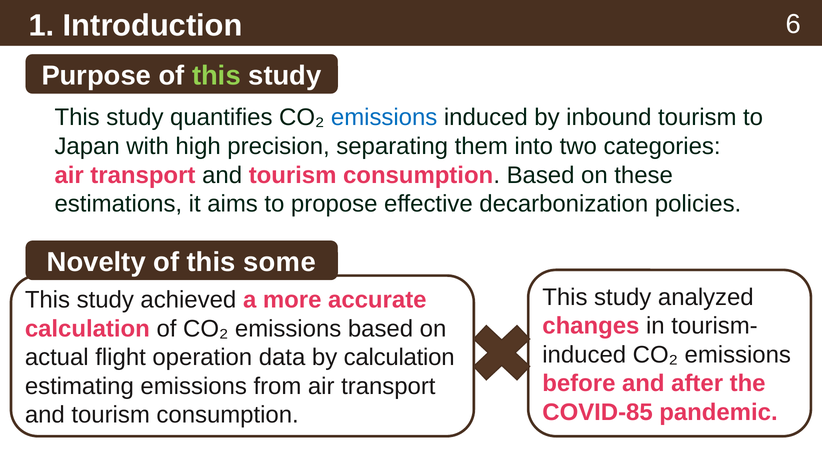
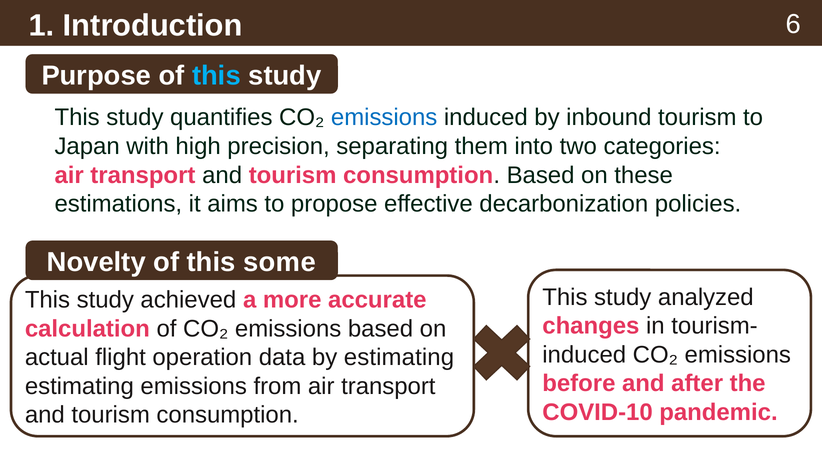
this at (216, 76) colour: light green -> light blue
by calculation: calculation -> estimating
COVID-85: COVID-85 -> COVID-10
